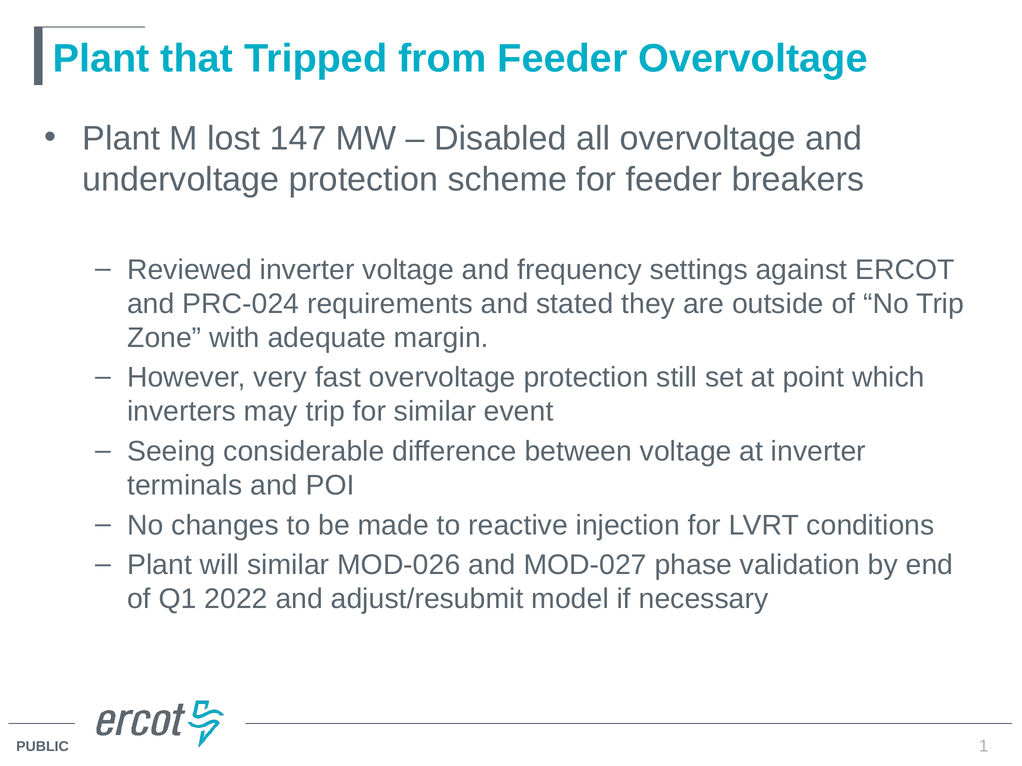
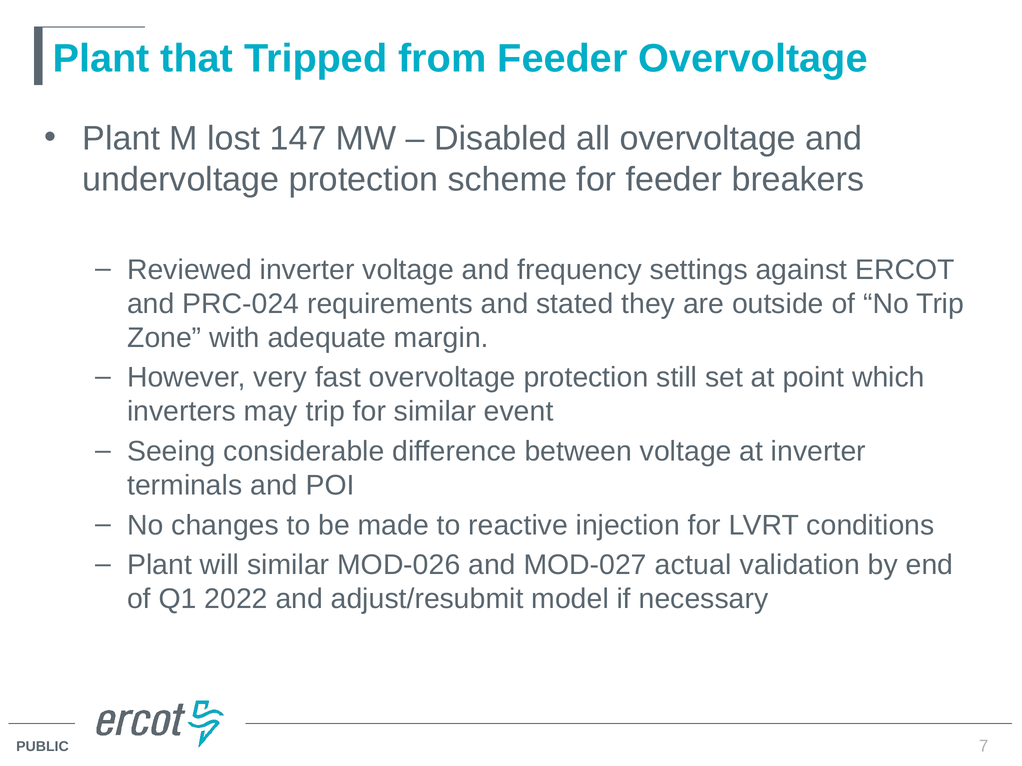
phase: phase -> actual
1: 1 -> 7
